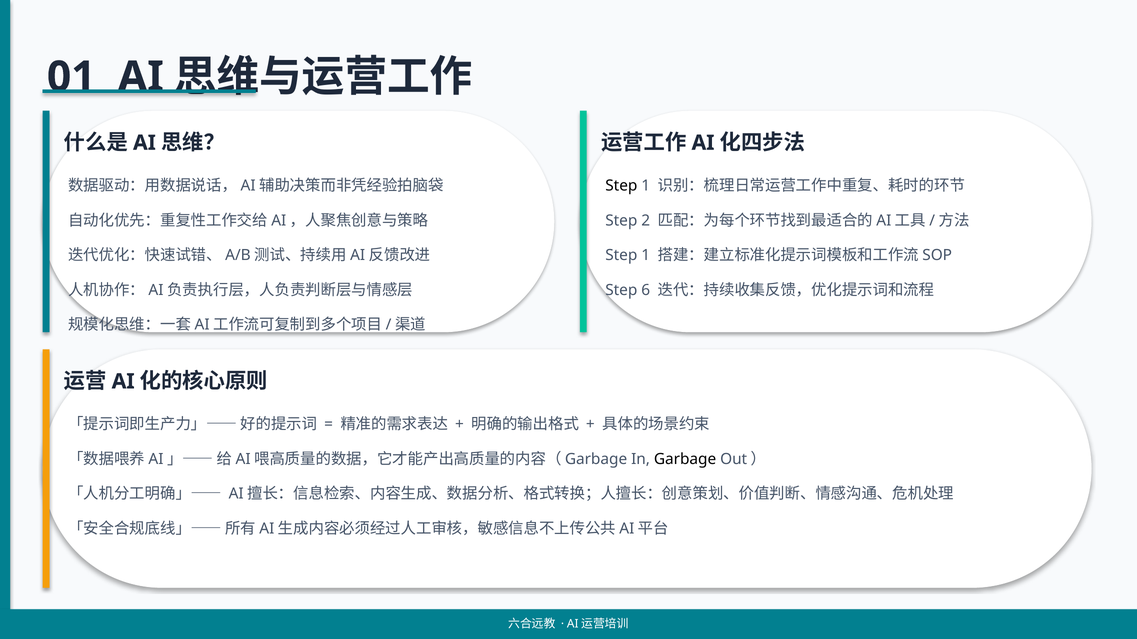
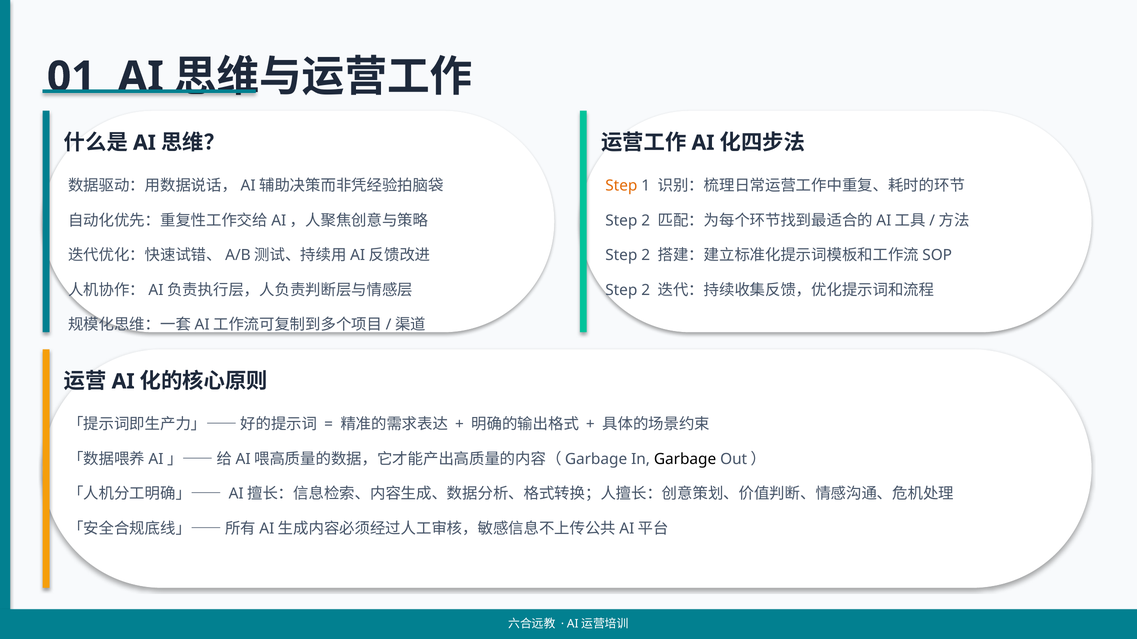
Step at (621, 186) colour: black -> orange
1 at (646, 256): 1 -> 2
6 at (646, 290): 6 -> 2
